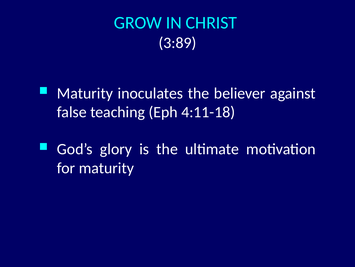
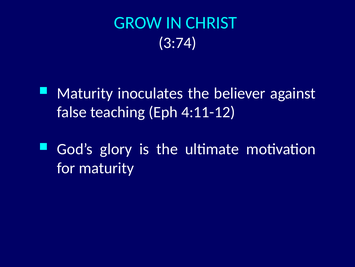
3:89: 3:89 -> 3:74
4:11-18: 4:11-18 -> 4:11-12
